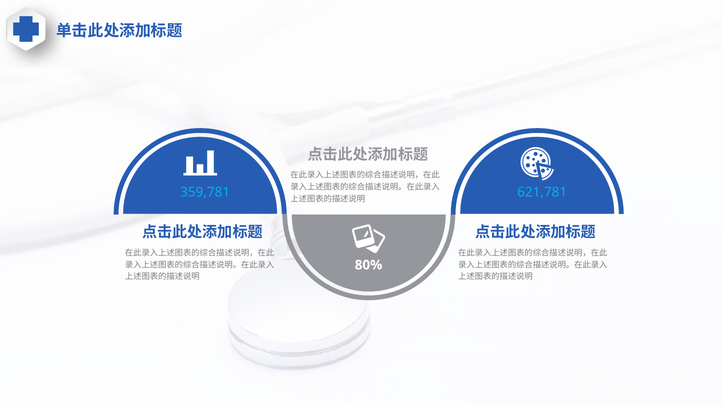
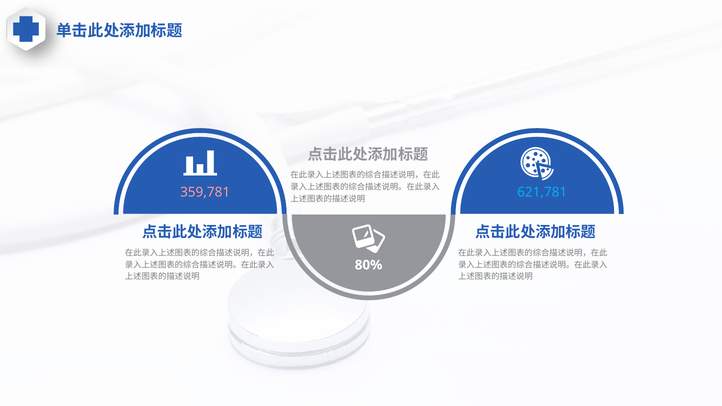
359,781 colour: light blue -> pink
